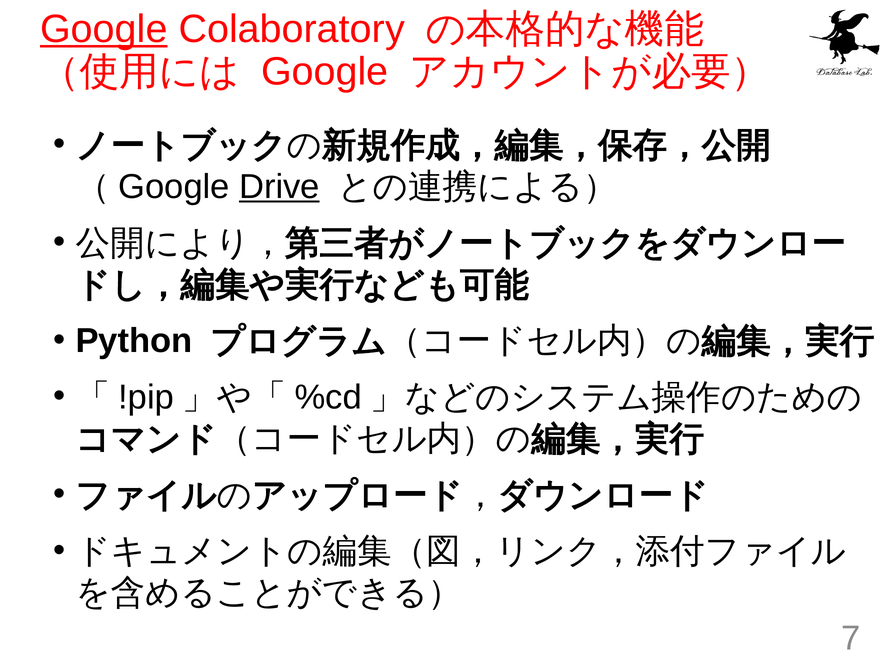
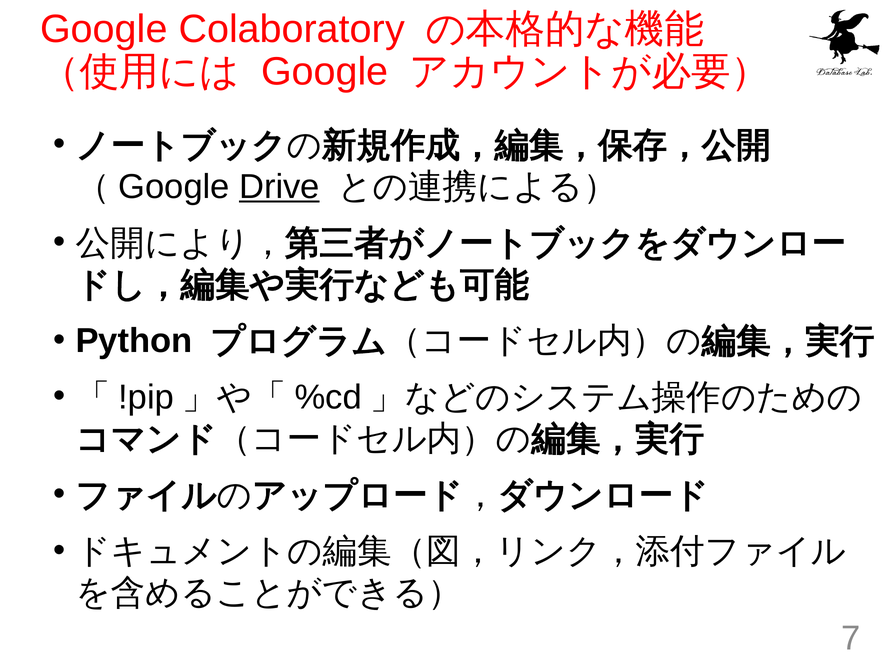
Google at (104, 29) underline: present -> none
